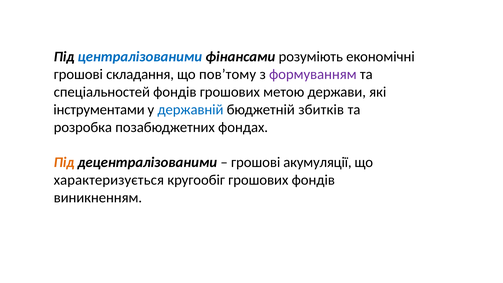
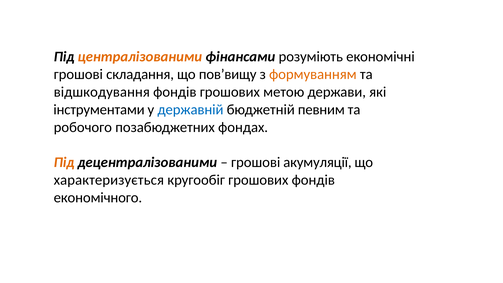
централізованими colour: blue -> orange
пов’тому: пов’тому -> пов’вищу
формуванням colour: purple -> orange
спеціальностей: спеціальностей -> відшкодування
збитків: збитків -> певним
розробка: розробка -> робочого
виникненням: виникненням -> економічного
